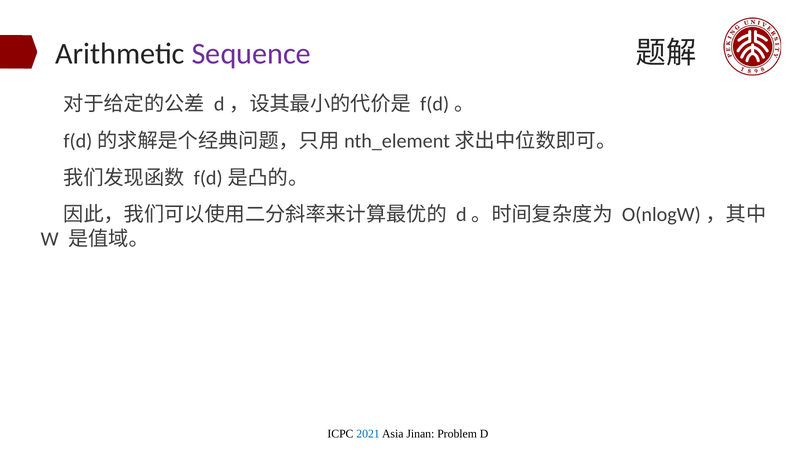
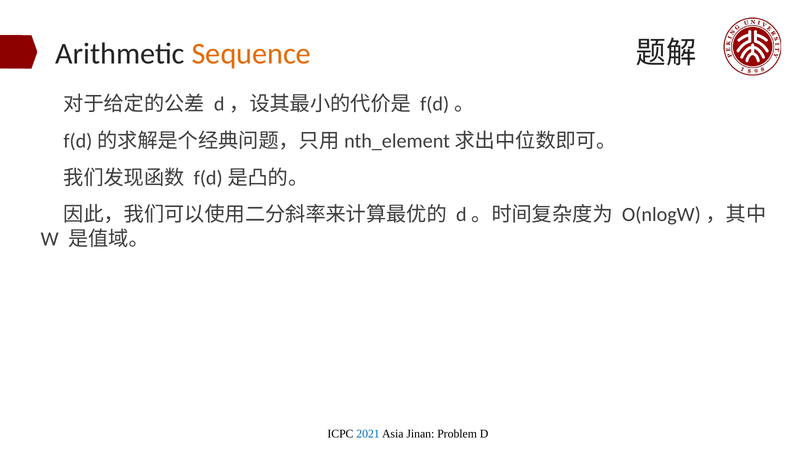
Sequence colour: purple -> orange
